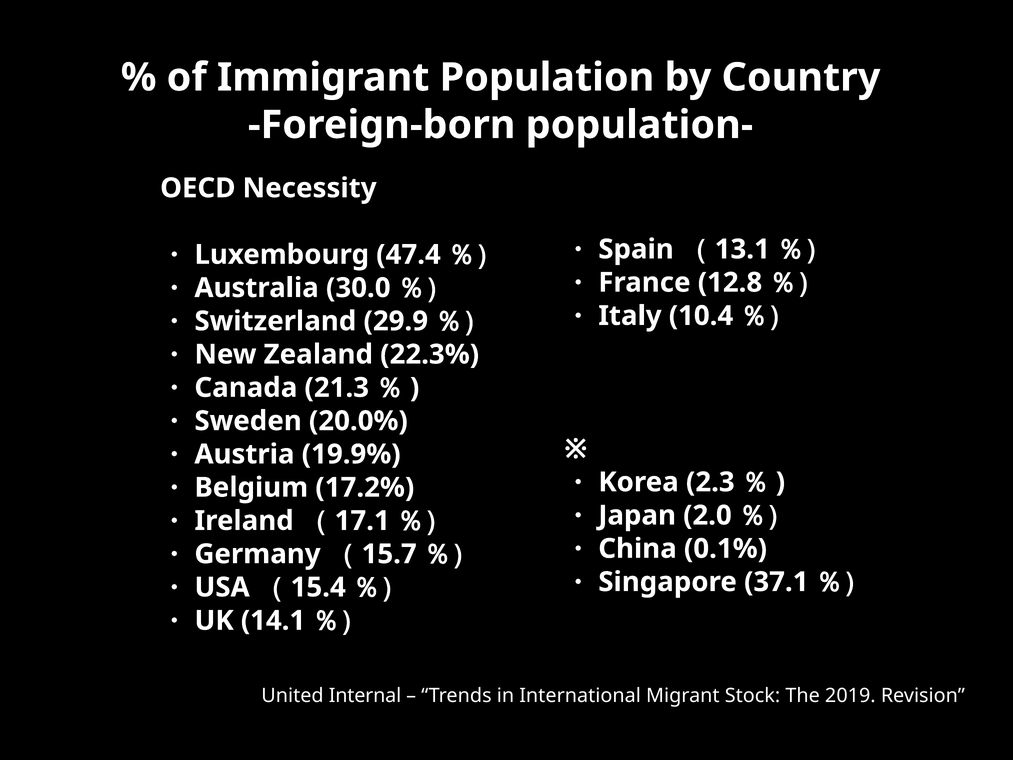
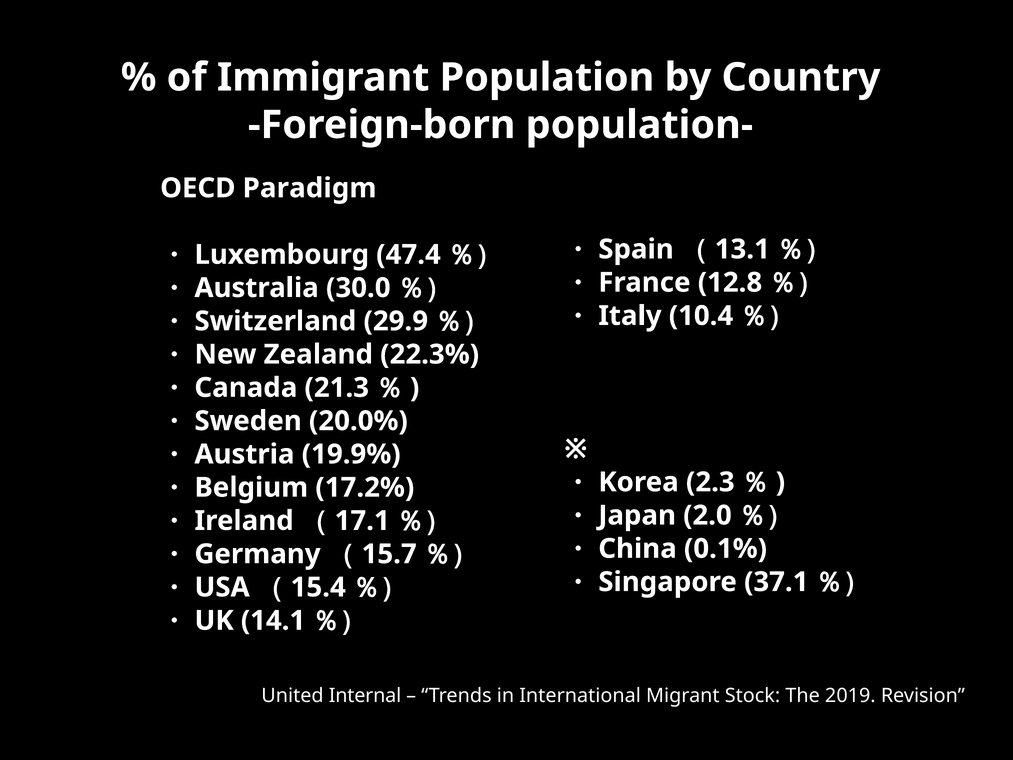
Necessity: Necessity -> Paradigm
